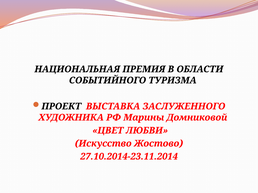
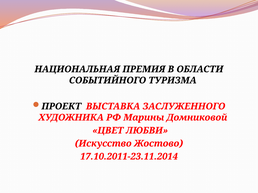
27.10.2014-23.11.2014: 27.10.2014-23.11.2014 -> 17.10.2011-23.11.2014
